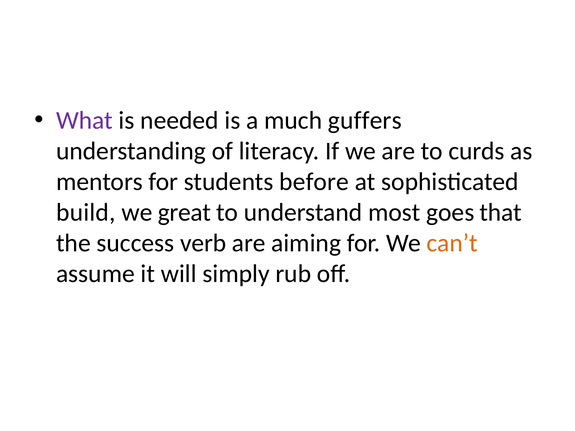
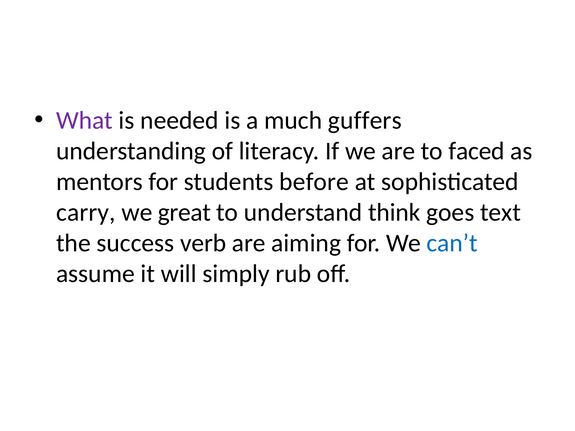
curds: curds -> faced
build: build -> carry
most: most -> think
that: that -> text
can’t colour: orange -> blue
